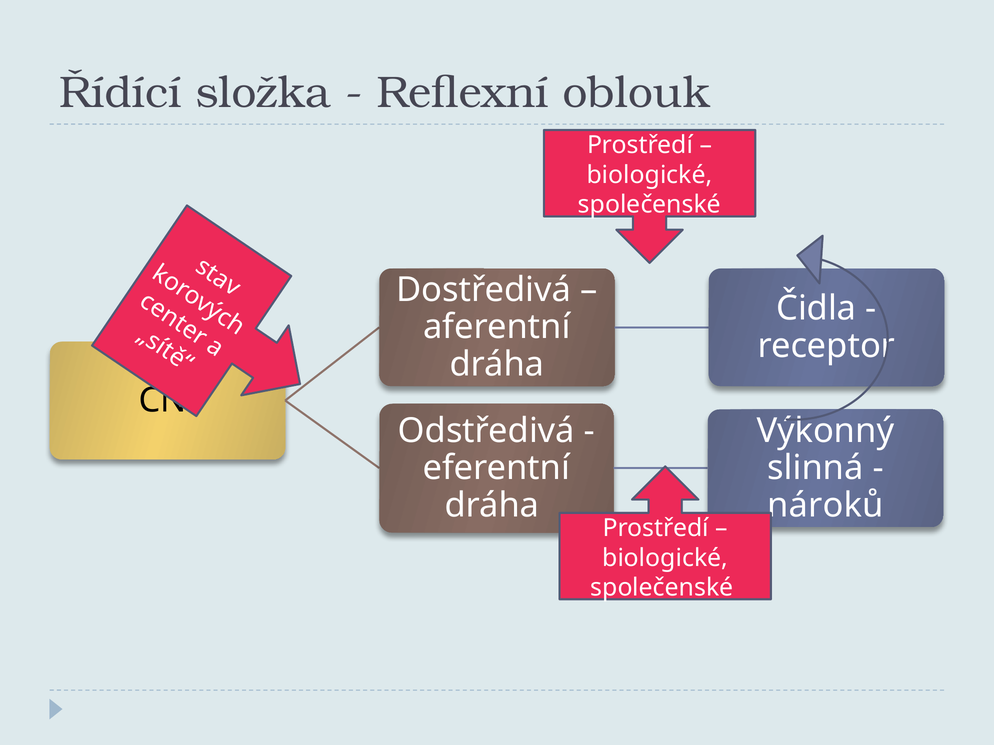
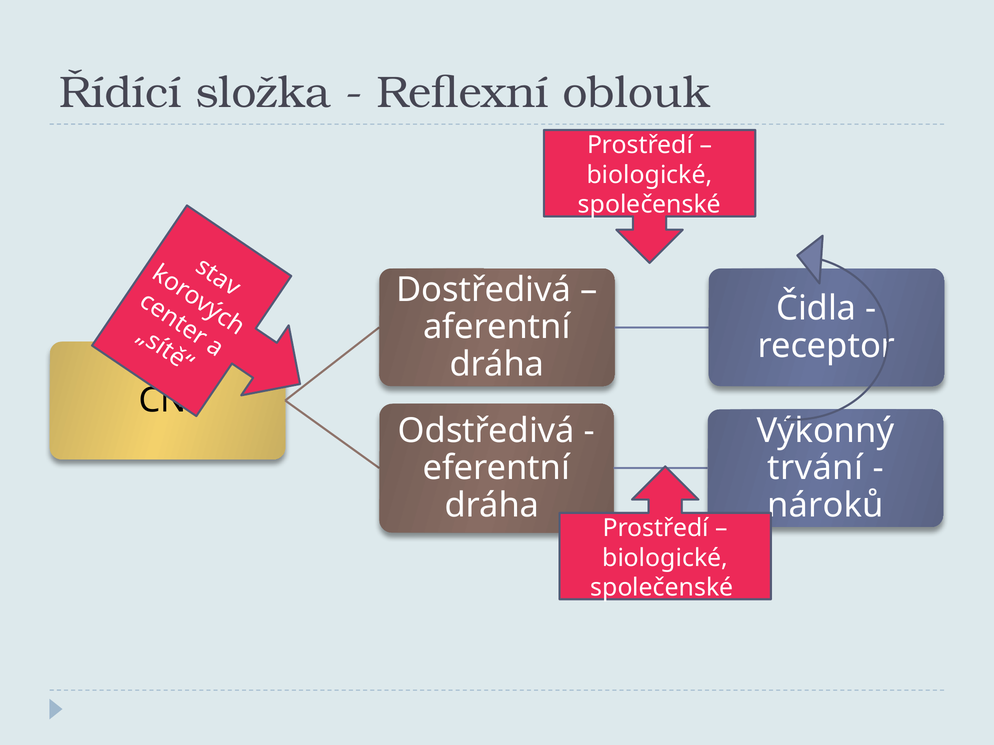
slinná: slinná -> trvání
